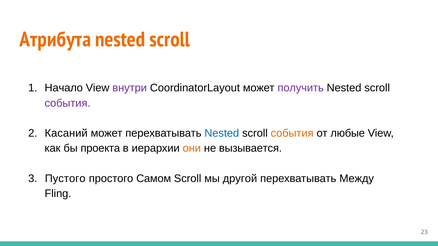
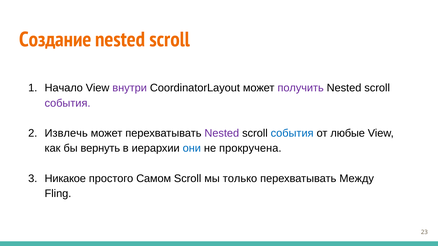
Атрибута: Атрибута -> Создание
Касаний: Касаний -> Извлечь
Nested at (222, 133) colour: blue -> purple
события at (292, 133) colour: orange -> blue
проекта: проекта -> вернуть
они colour: orange -> blue
вызывается: вызывается -> прокручена
Пустого: Пустого -> Никакое
другой: другой -> только
